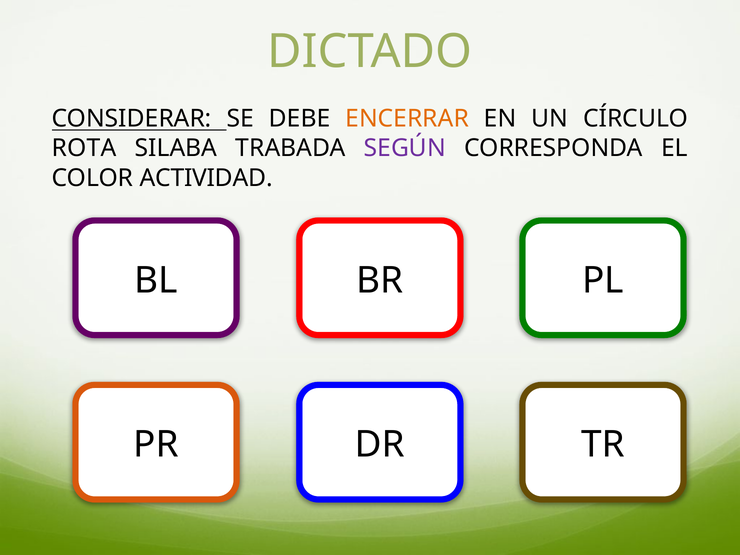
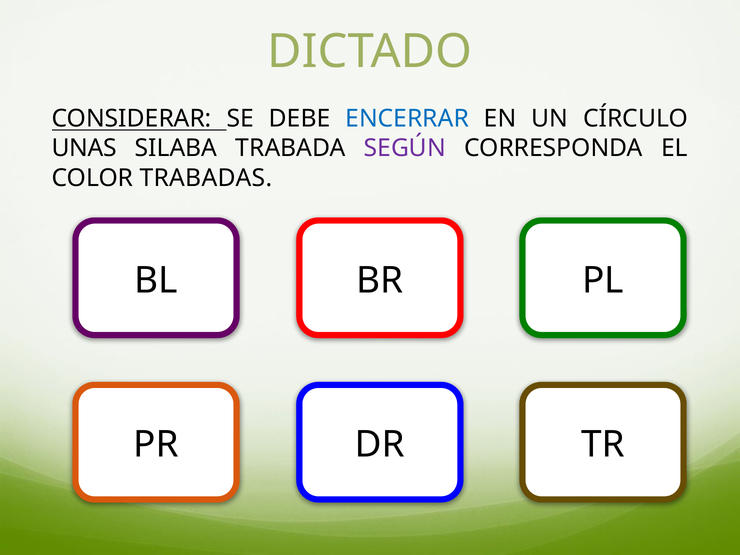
ENCERRAR colour: orange -> blue
ROTA: ROTA -> UNAS
ACTIVIDAD: ACTIVIDAD -> TRABADAS
